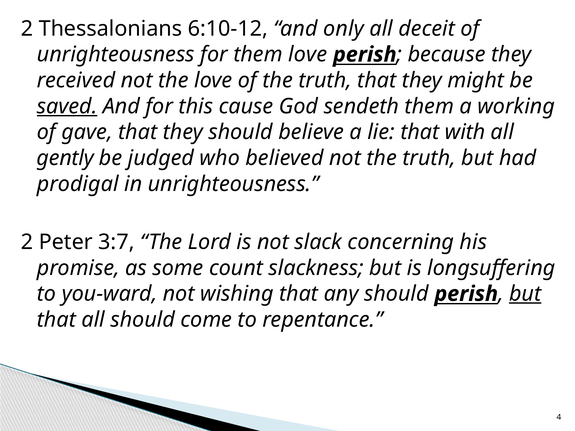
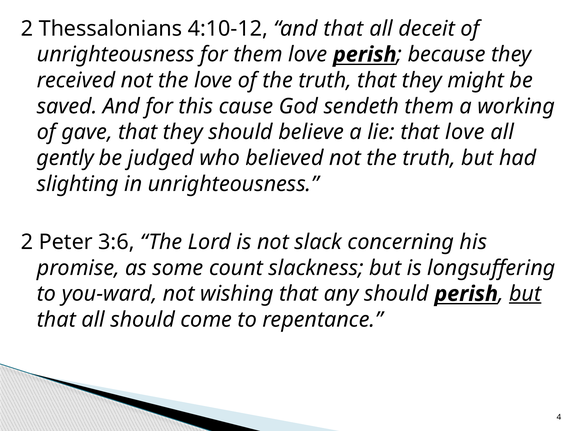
6:10-12: 6:10-12 -> 4:10-12
and only: only -> that
saved underline: present -> none
that with: with -> love
prodigal: prodigal -> slighting
3:7: 3:7 -> 3:6
